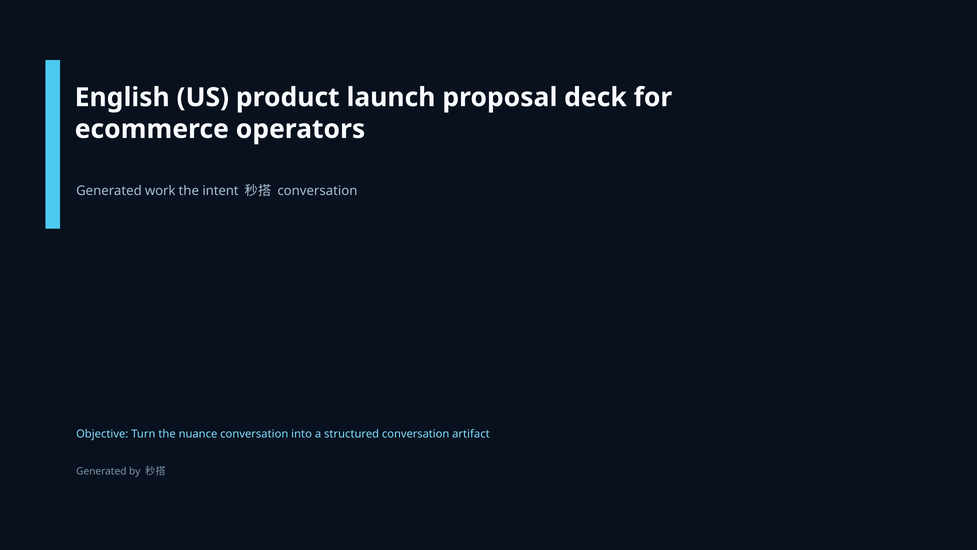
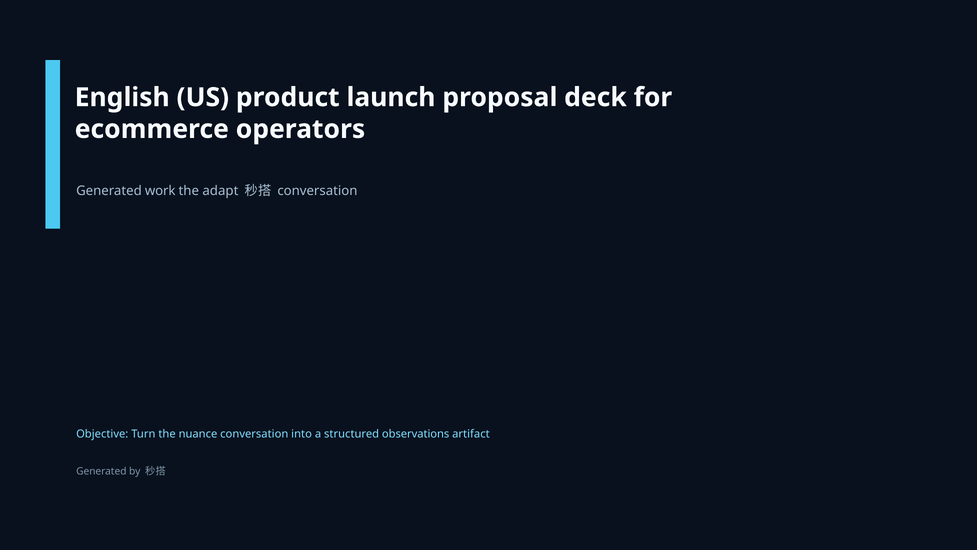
intent: intent -> adapt
structured conversation: conversation -> observations
